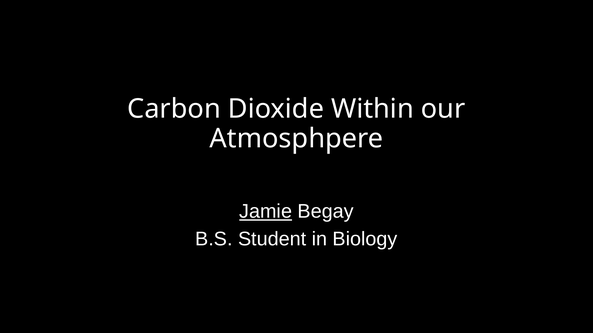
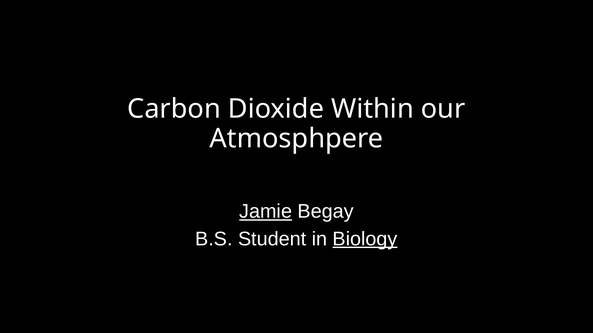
Biology underline: none -> present
